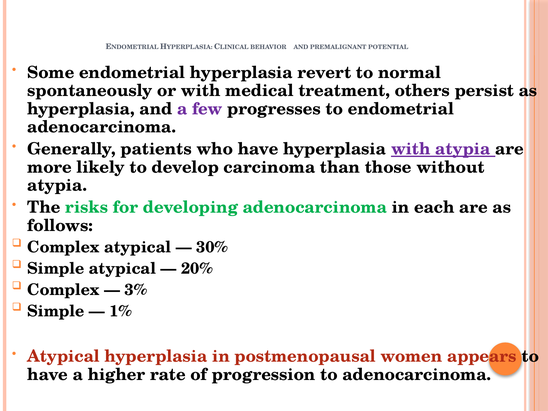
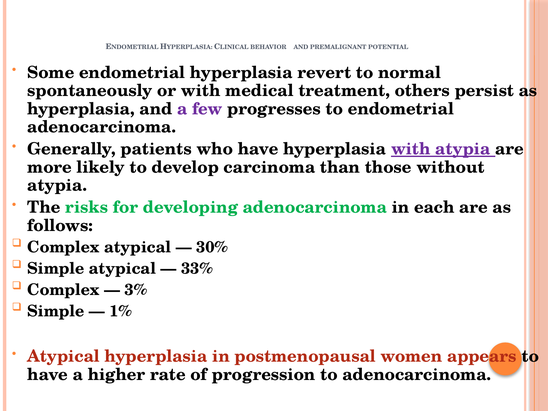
20%: 20% -> 33%
